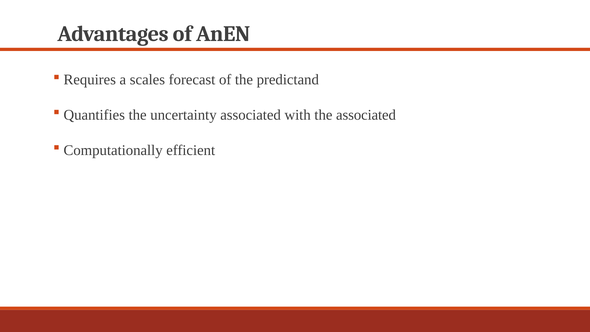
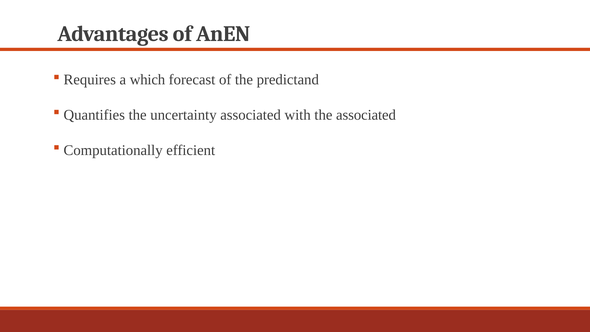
scales: scales -> which
